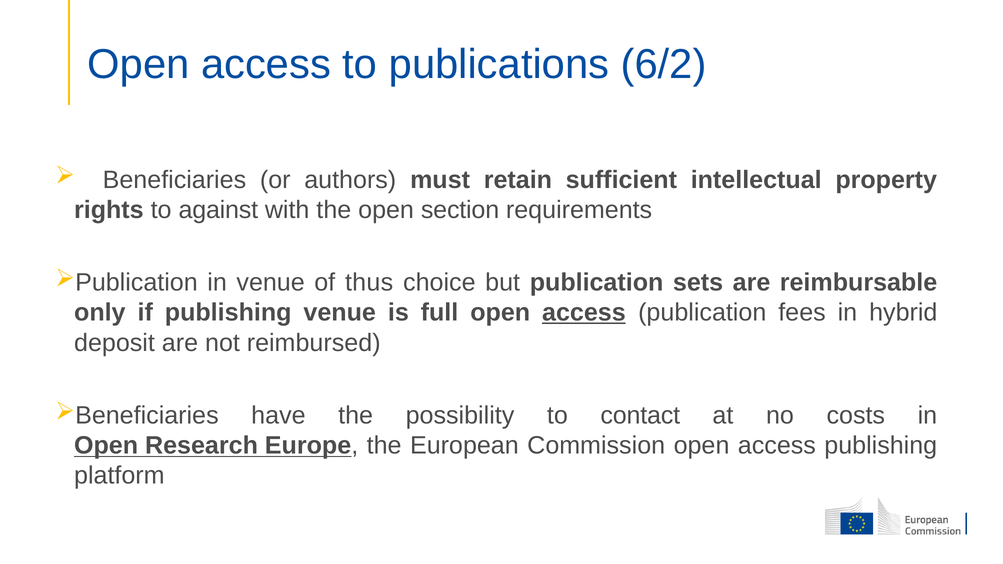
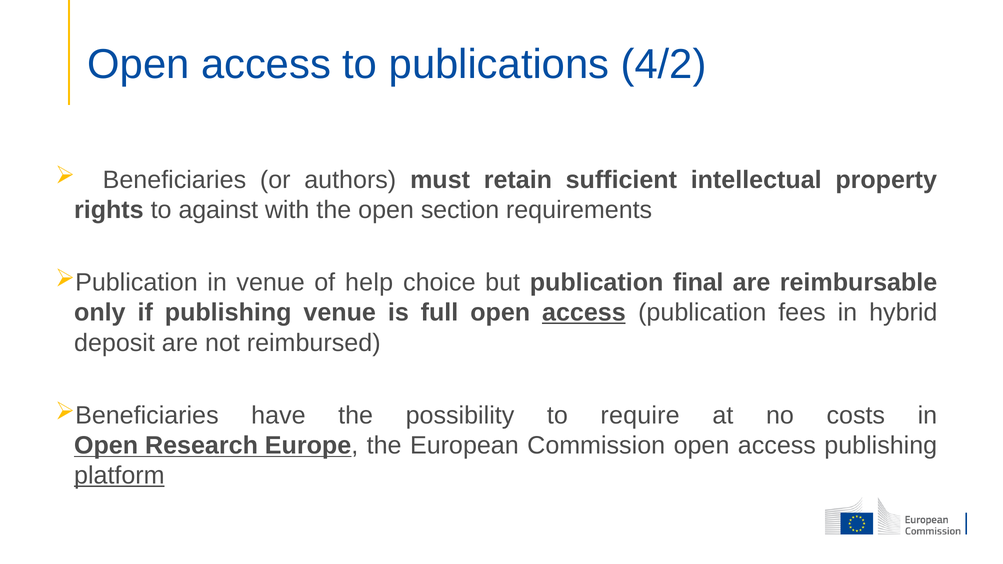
6/2: 6/2 -> 4/2
thus: thus -> help
sets: sets -> final
contact: contact -> require
platform underline: none -> present
